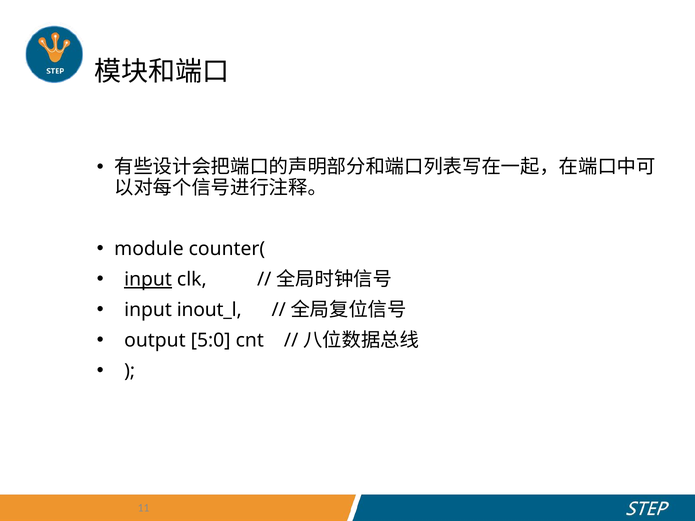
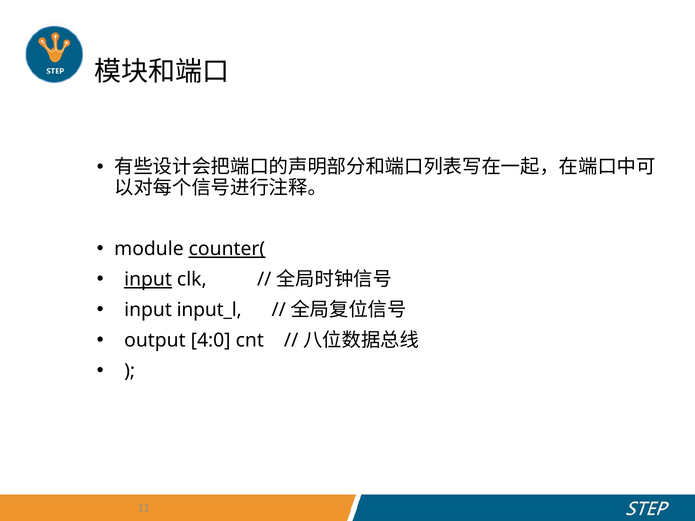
counter( underline: none -> present
inout_l: inout_l -> input_l
5:0: 5:0 -> 4:0
